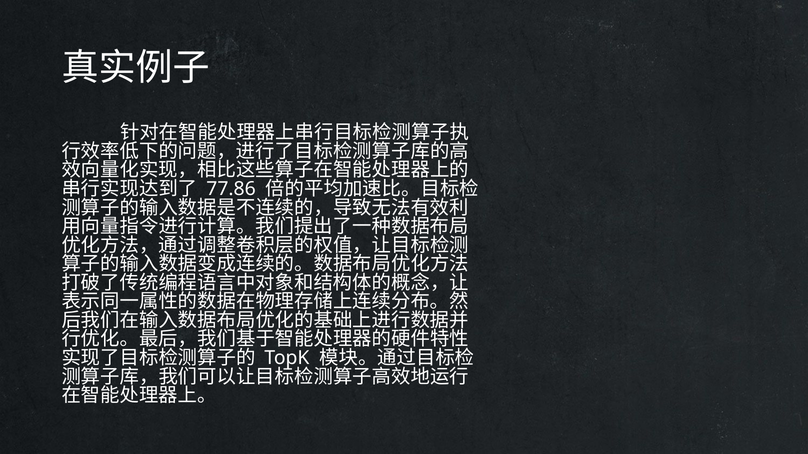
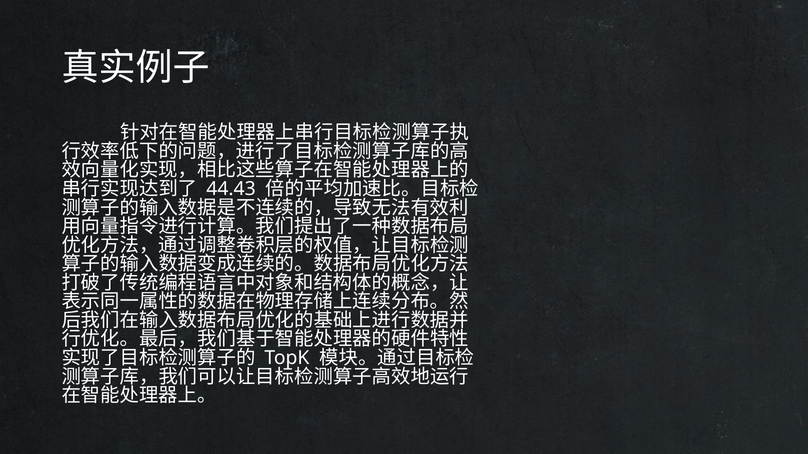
77.86: 77.86 -> 44.43
